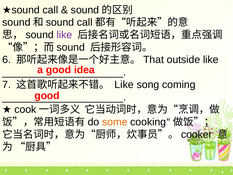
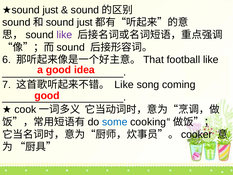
★sound call: call -> just
call at (85, 22): call -> just
outside: outside -> football
some colour: orange -> blue
